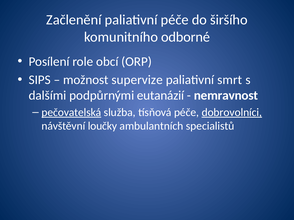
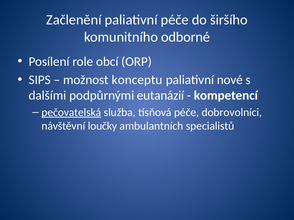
supervize: supervize -> konceptu
smrt: smrt -> nové
nemravnost: nemravnost -> kompetencí
dobrovolníci underline: present -> none
